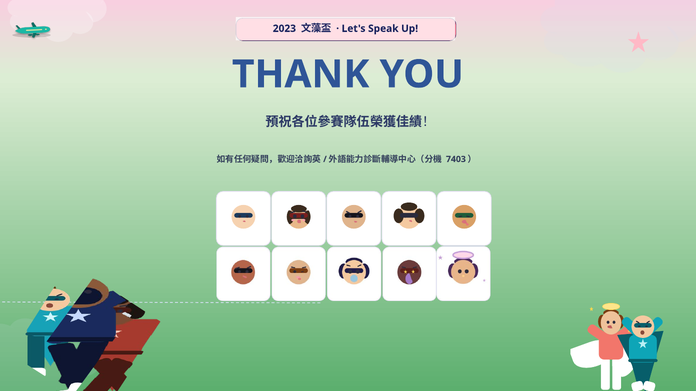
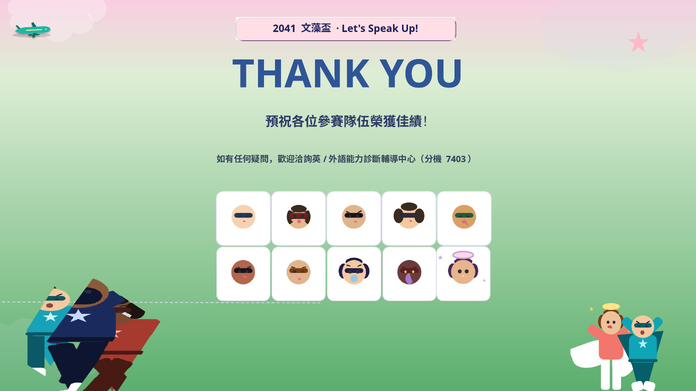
2023: 2023 -> 2041
